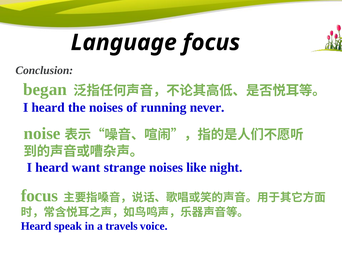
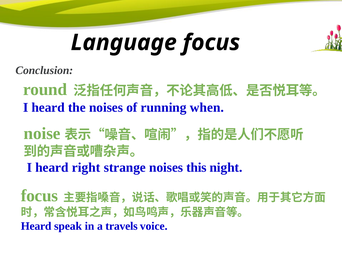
began: began -> round
never: never -> when
want: want -> right
like: like -> this
